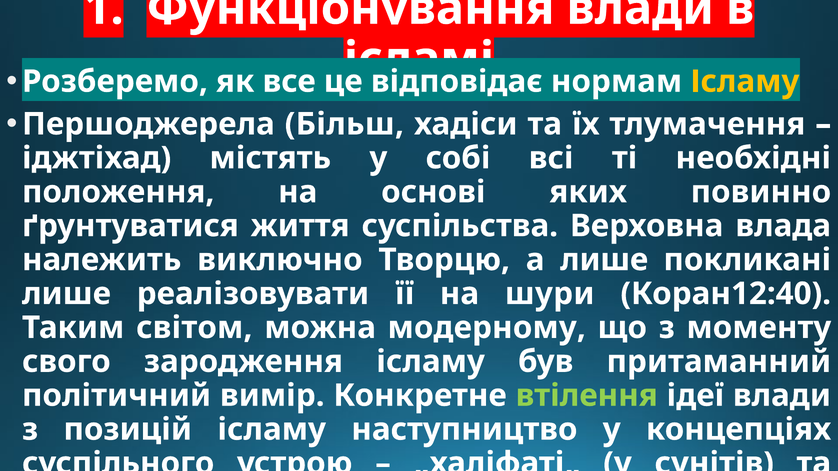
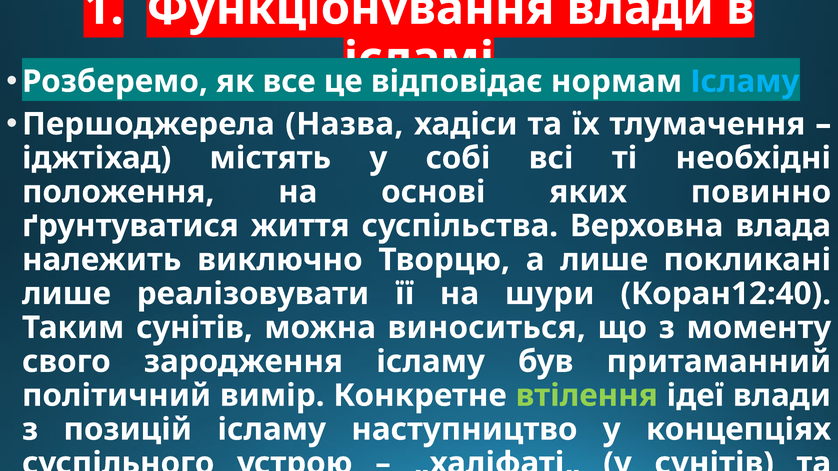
Ісламу at (745, 82) colour: yellow -> light blue
Більш: Більш -> Назва
Таким світом: світом -> сунітів
модерному: модерному -> виноситься
